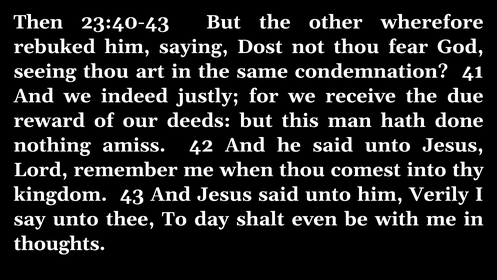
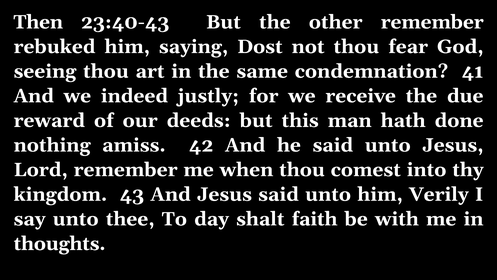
other wherefore: wherefore -> remember
even: even -> faith
